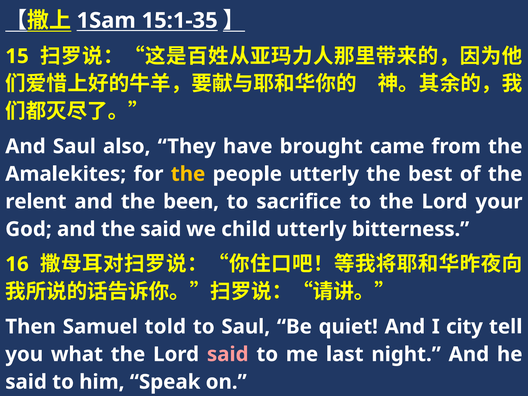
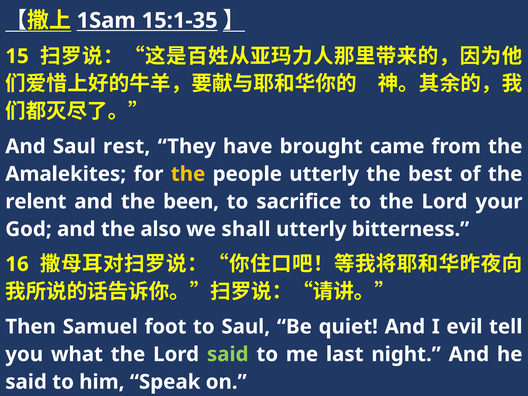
also: also -> rest
the said: said -> also
child: child -> shall
told: told -> foot
city: city -> evil
said at (228, 354) colour: pink -> light green
